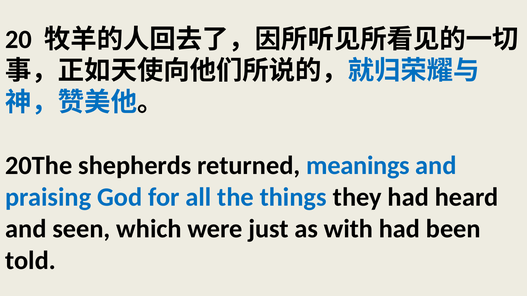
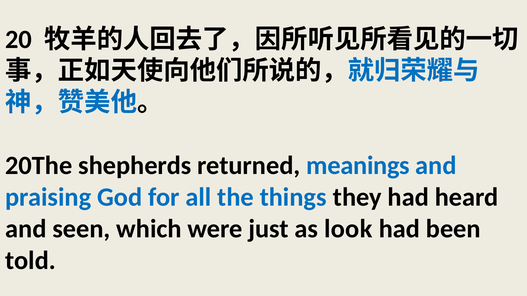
with: with -> look
